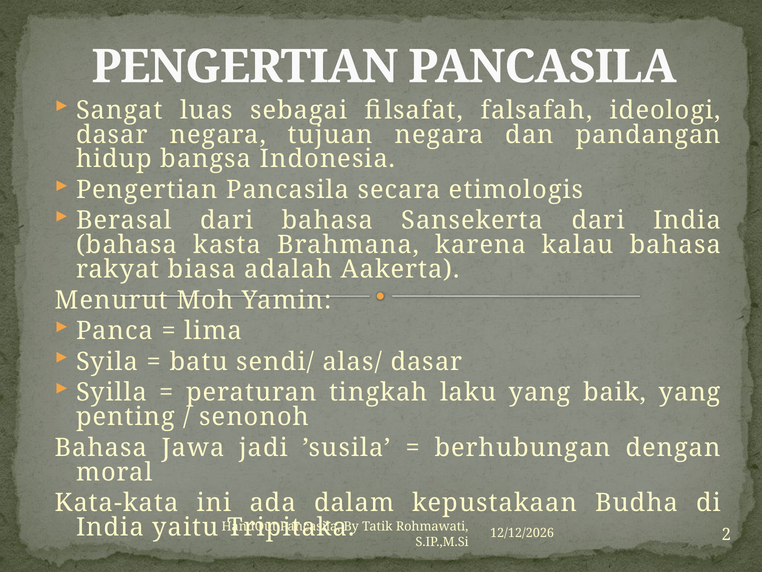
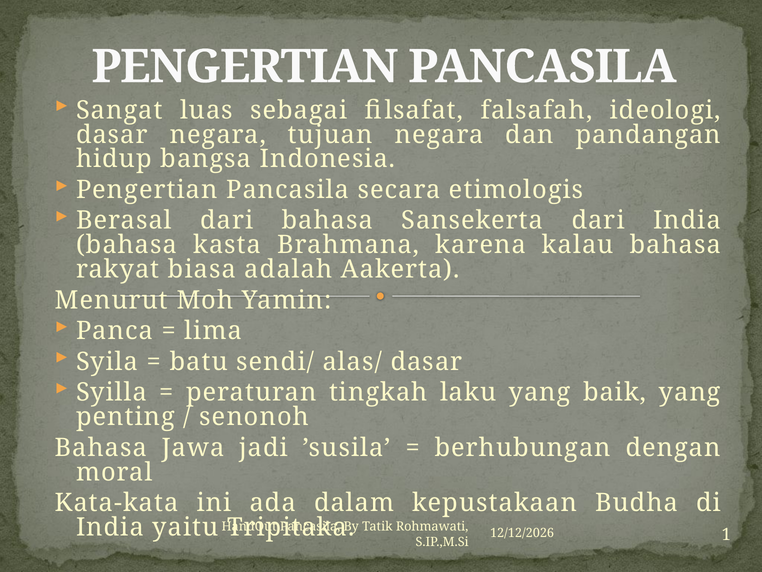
2: 2 -> 1
